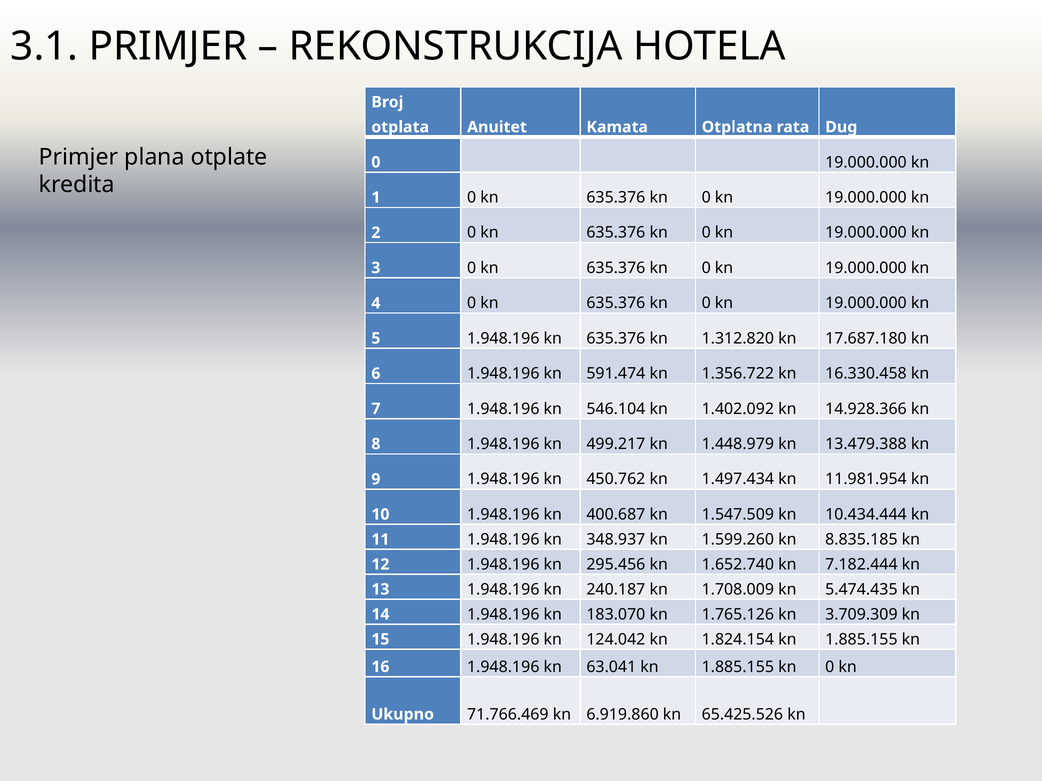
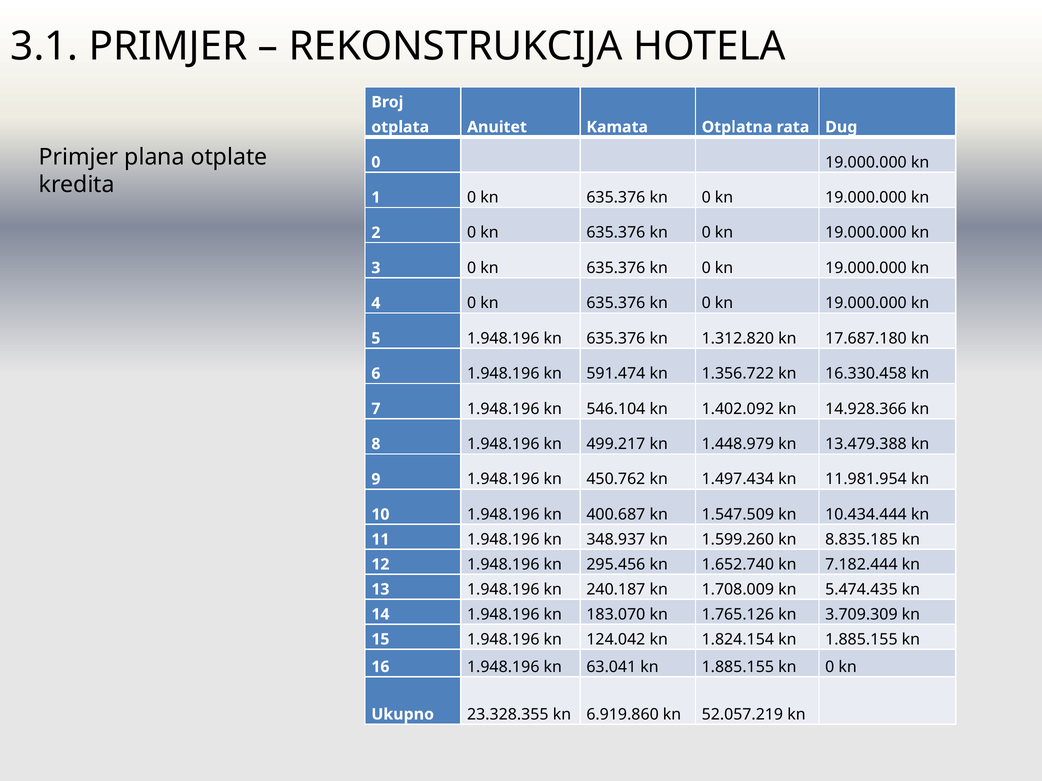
71.766.469: 71.766.469 -> 23.328.355
65.425.526: 65.425.526 -> 52.057.219
